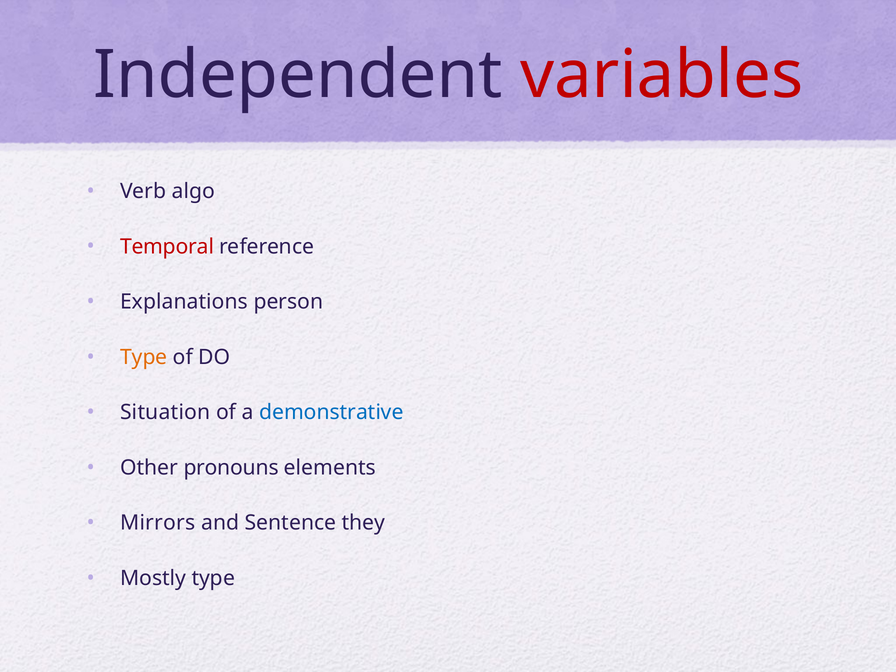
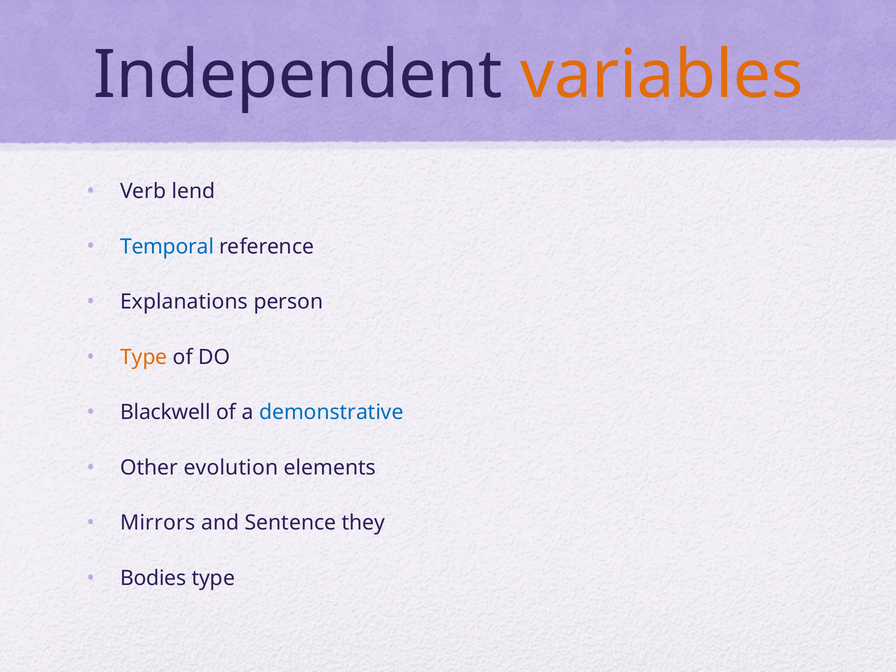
variables colour: red -> orange
algo: algo -> lend
Temporal colour: red -> blue
Situation: Situation -> Blackwell
pronouns: pronouns -> evolution
Mostly: Mostly -> Bodies
